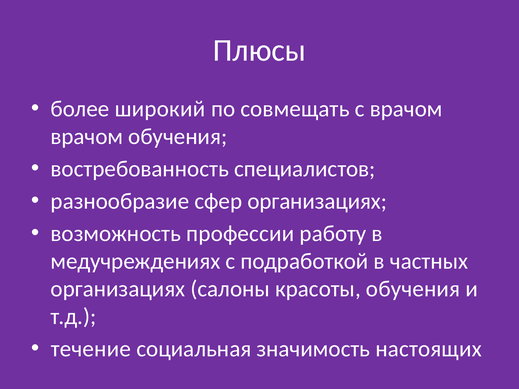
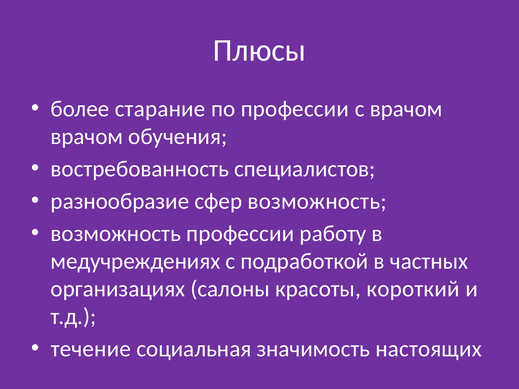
широкий: широкий -> старание
по совмещать: совмещать -> профессии
сфер организациях: организациях -> возможность
красоты обучения: обучения -> короткий
